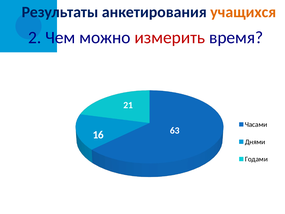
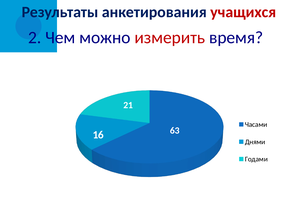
учащихся colour: orange -> red
